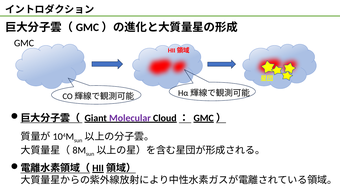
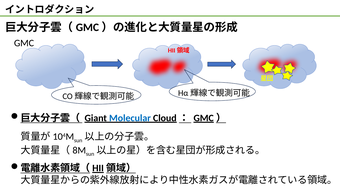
Molecular colour: purple -> blue
